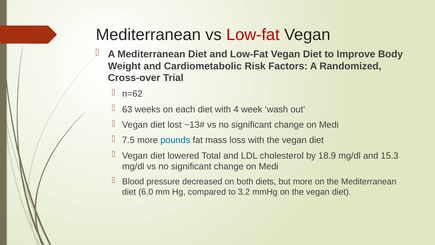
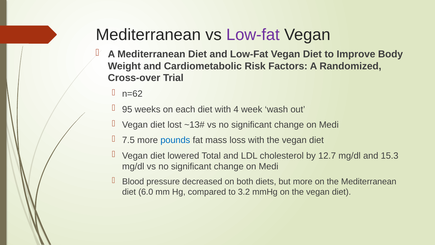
Low-fat at (253, 35) colour: red -> purple
63: 63 -> 95
18.9: 18.9 -> 12.7
